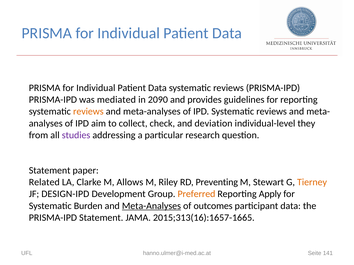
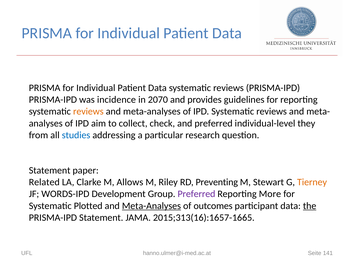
mediated: mediated -> incidence
2090: 2090 -> 2070
and deviation: deviation -> preferred
studies colour: purple -> blue
DESIGN-IPD: DESIGN-IPD -> WORDS-IPD
Preferred at (196, 194) colour: orange -> purple
Apply: Apply -> More
Burden: Burden -> Plotted
the underline: none -> present
